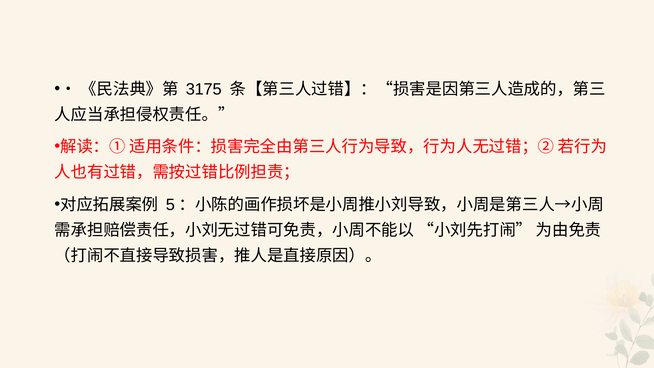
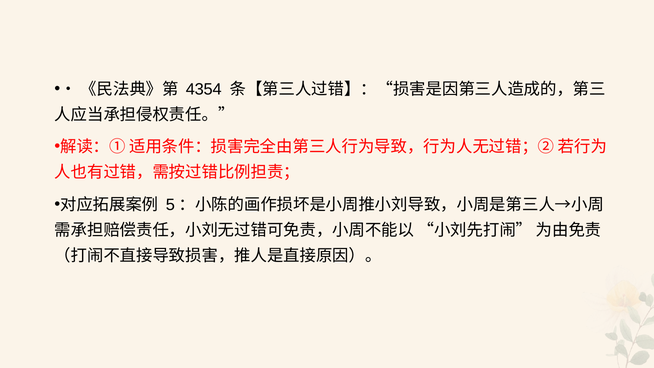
3175: 3175 -> 4354
